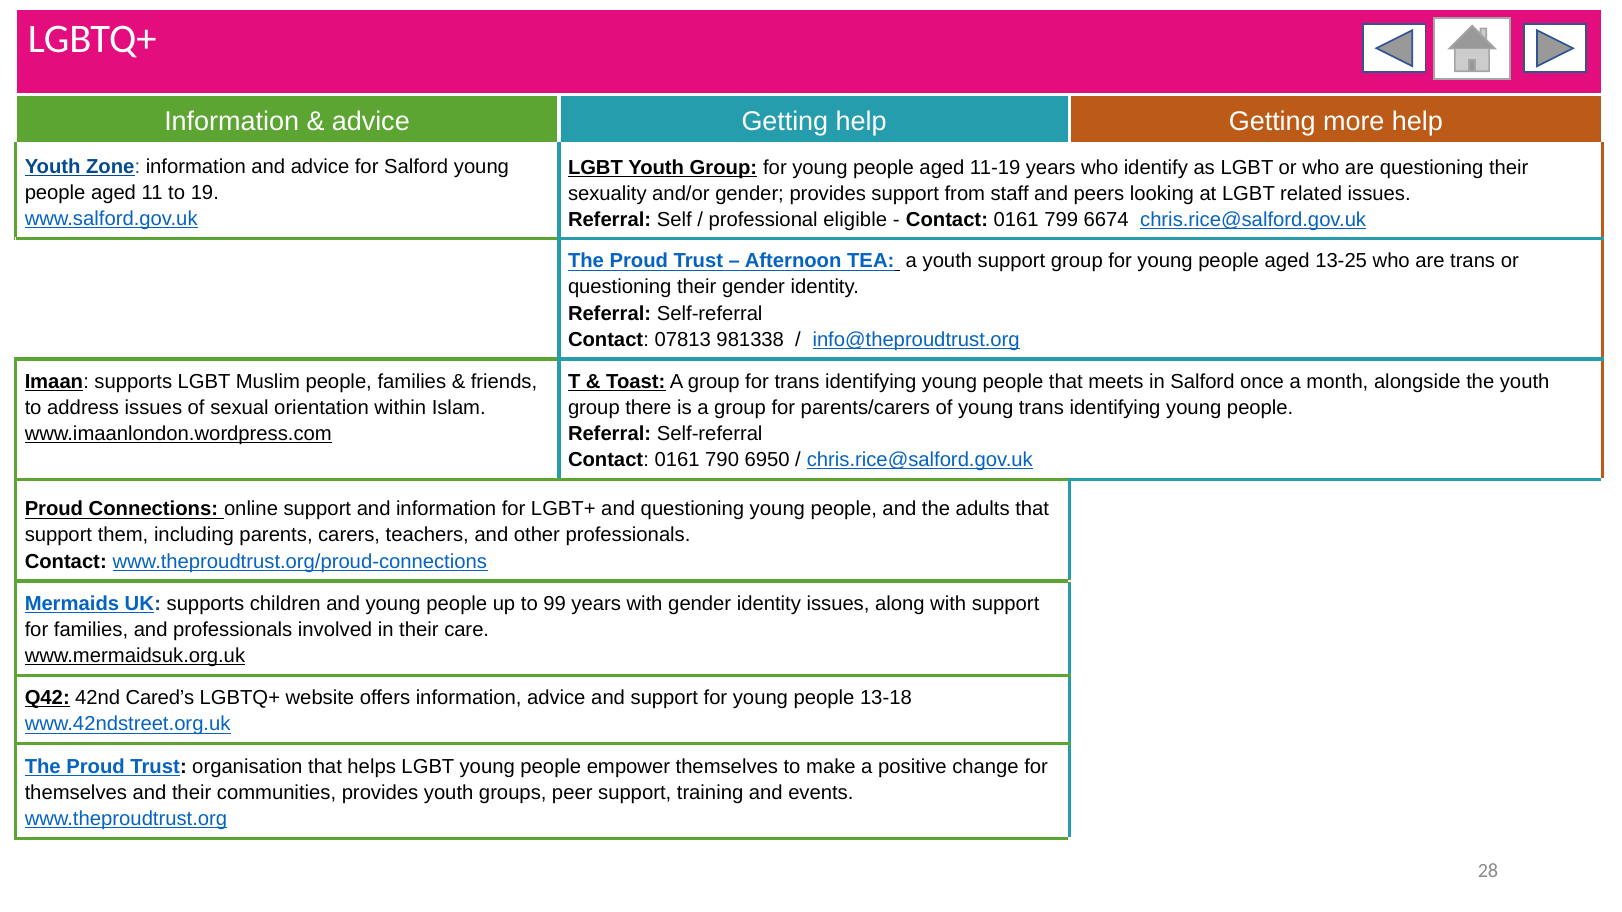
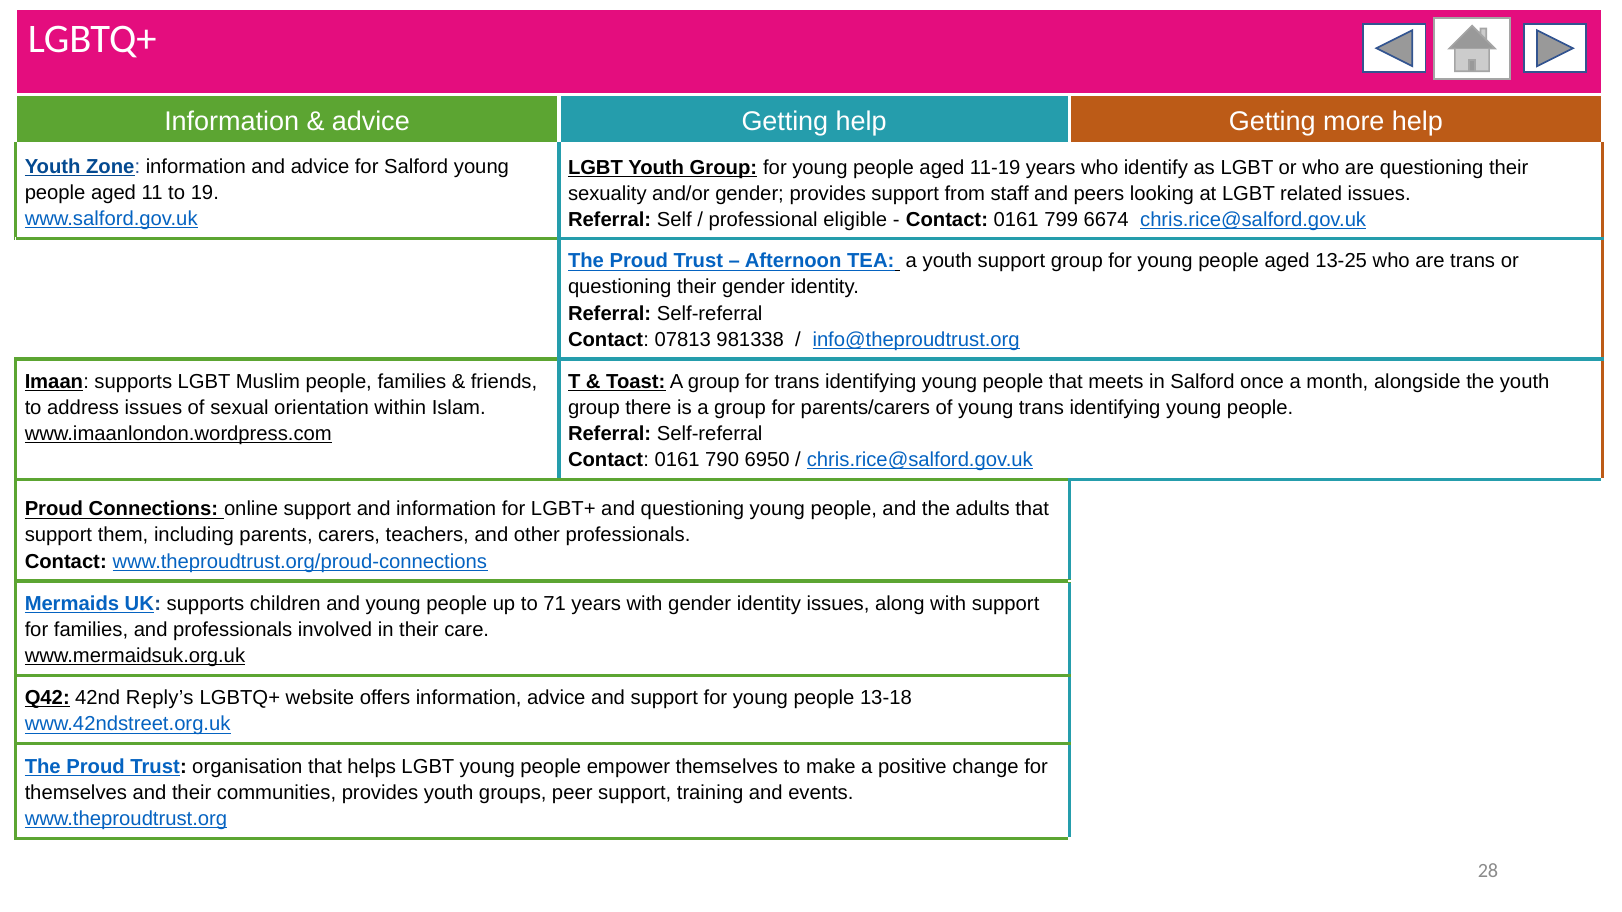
99: 99 -> 71
Cared’s: Cared’s -> Reply’s
